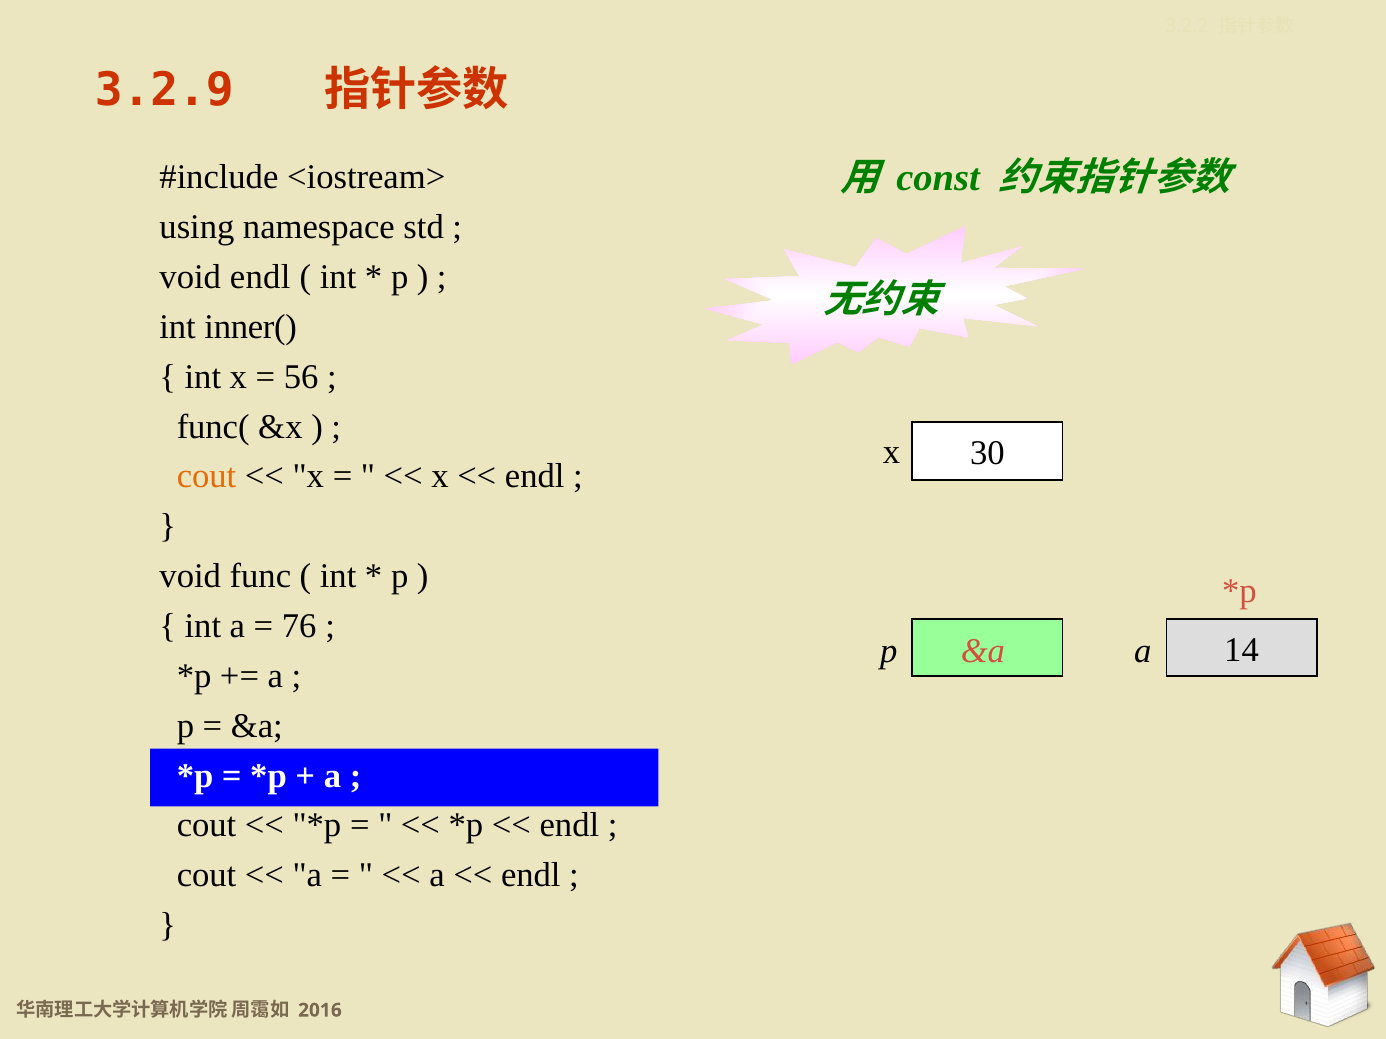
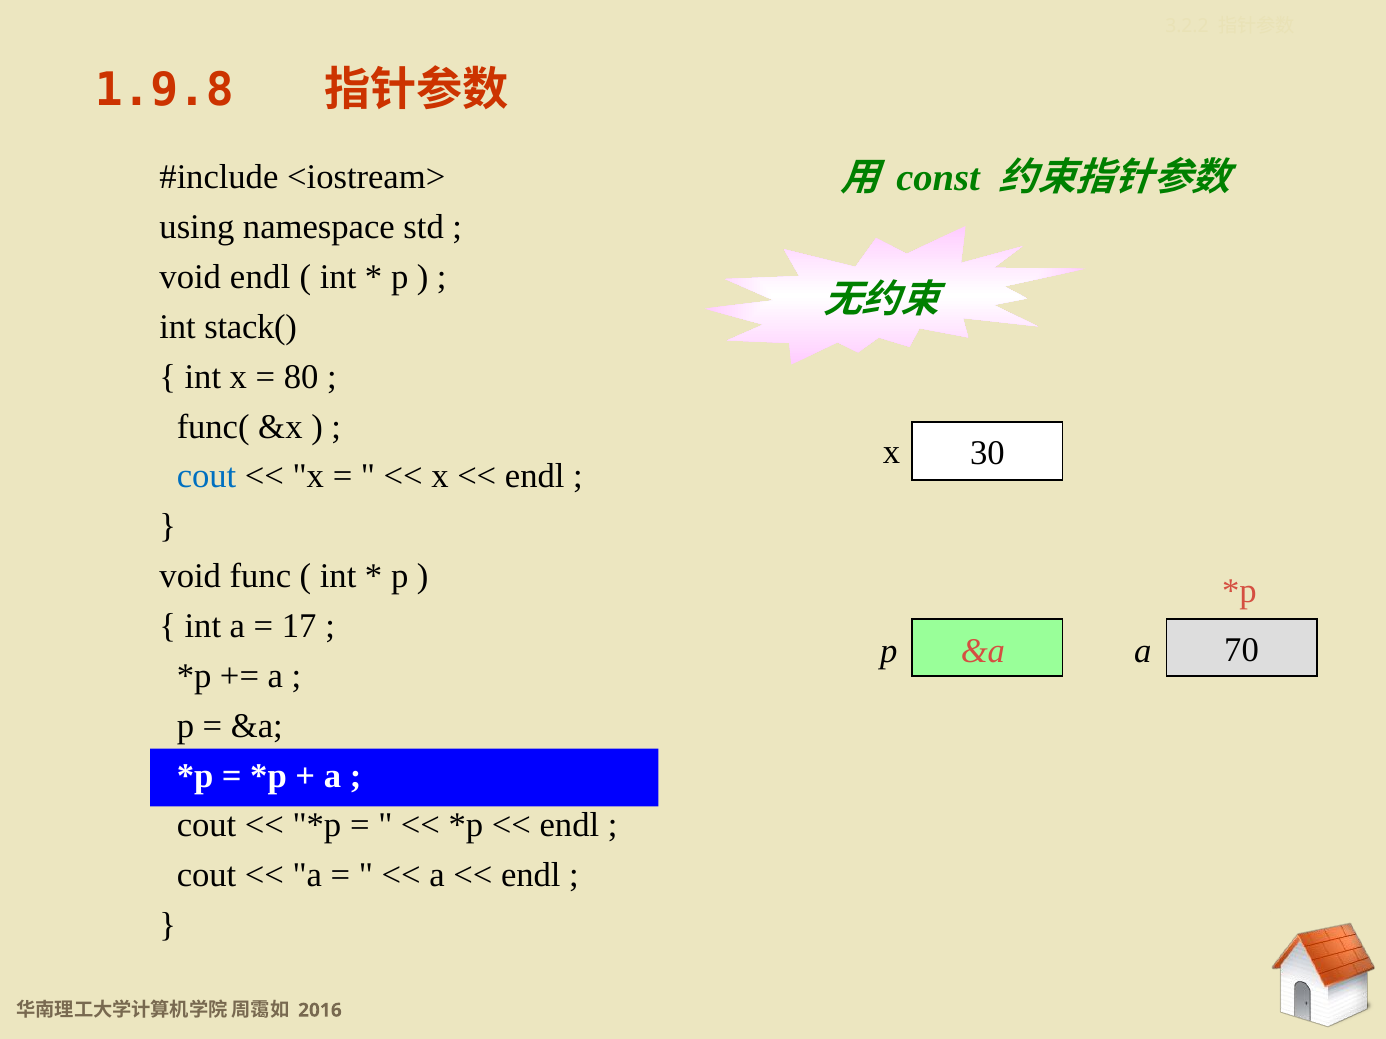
3.2.9: 3.2.9 -> 1.9.8
inner(: inner( -> stack(
56: 56 -> 80
cout at (207, 477) colour: orange -> blue
76: 76 -> 17
14: 14 -> 70
